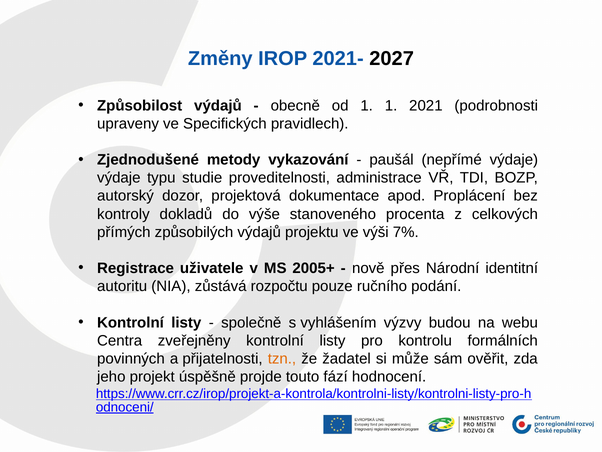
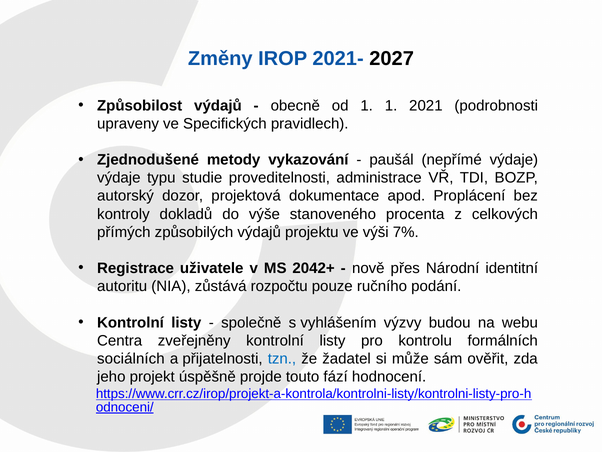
2005+: 2005+ -> 2042+
povinných: povinných -> sociálních
tzn colour: orange -> blue
